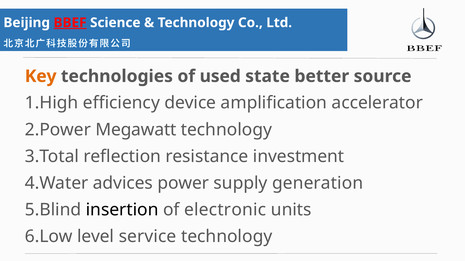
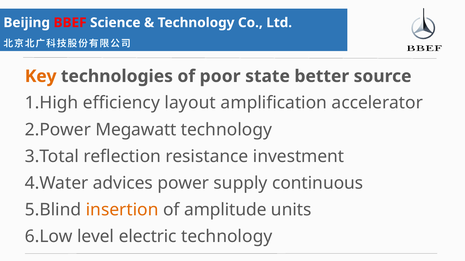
BBEF underline: present -> none
used: used -> poor
device: device -> layout
generation: generation -> continuous
insertion colour: black -> orange
electronic: electronic -> amplitude
service: service -> electric
